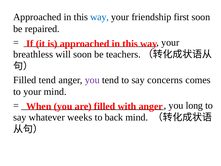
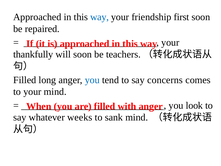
breathless: breathless -> thankfully
Filled tend: tend -> long
you at (92, 80) colour: purple -> blue
long: long -> look
back: back -> sank
